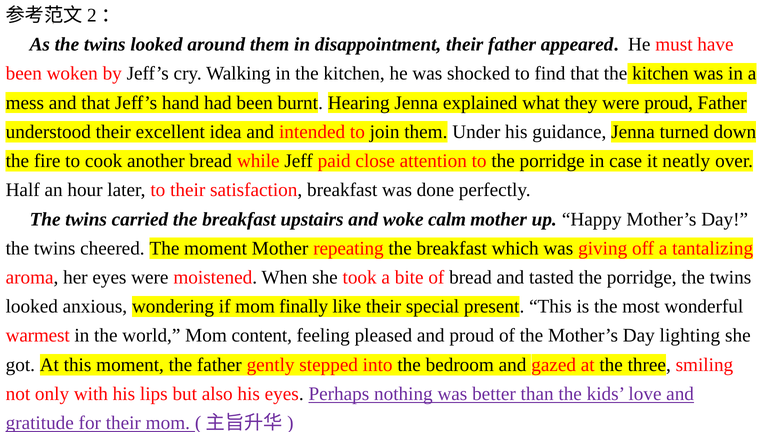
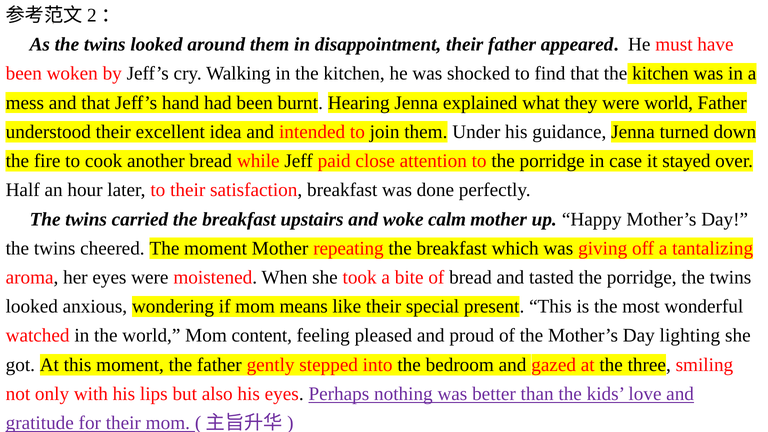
were proud: proud -> world
neatly: neatly -> stayed
finally: finally -> means
warmest: warmest -> watched
